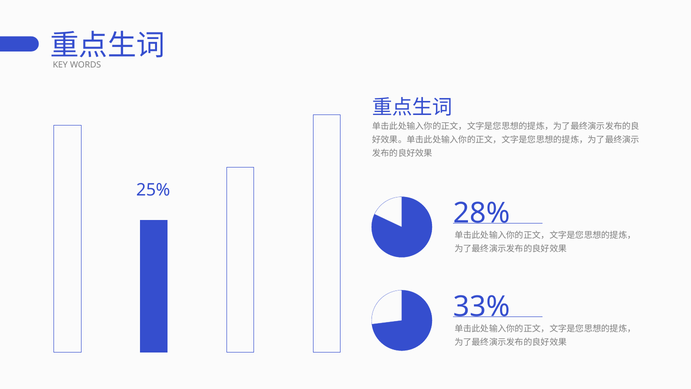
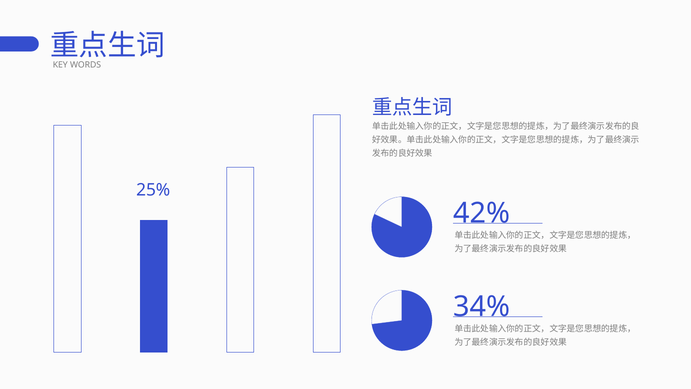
28%: 28% -> 42%
33%: 33% -> 34%
